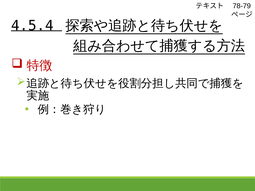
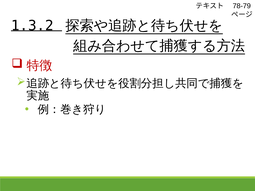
4.5.4: 4.5.4 -> 1.3.2
